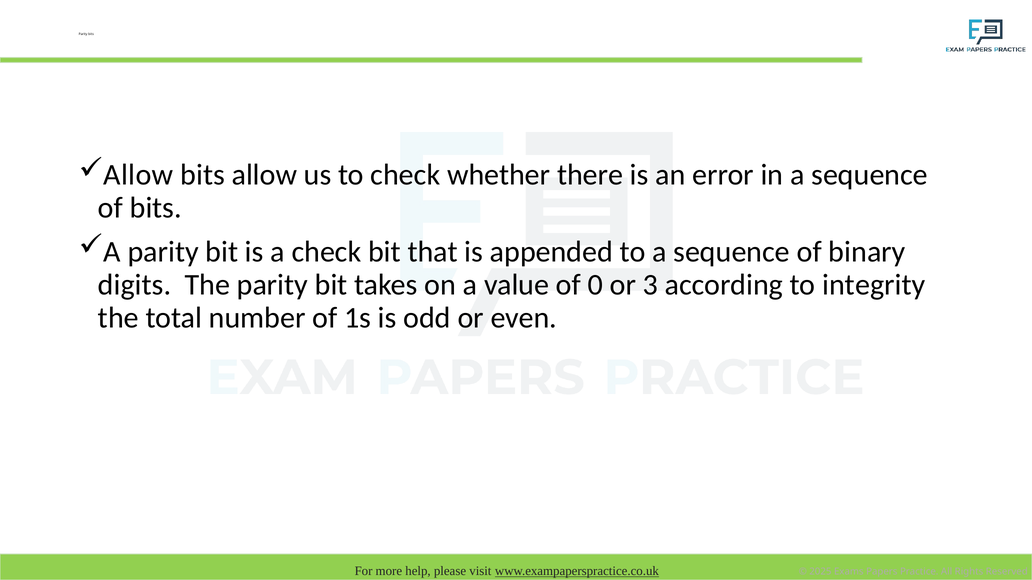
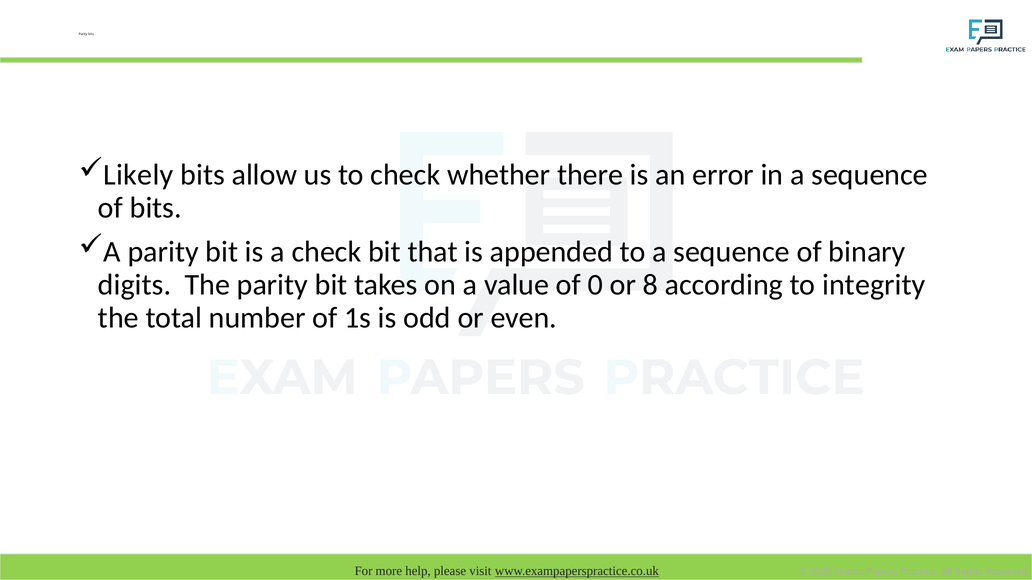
Allow at (138, 175): Allow -> Likely
3: 3 -> 8
